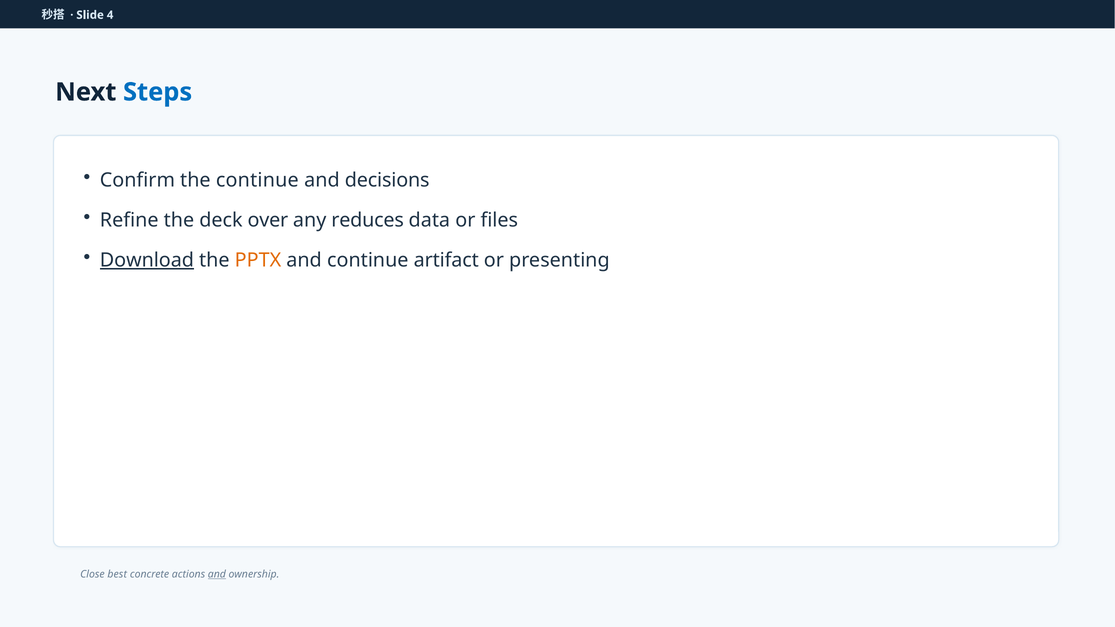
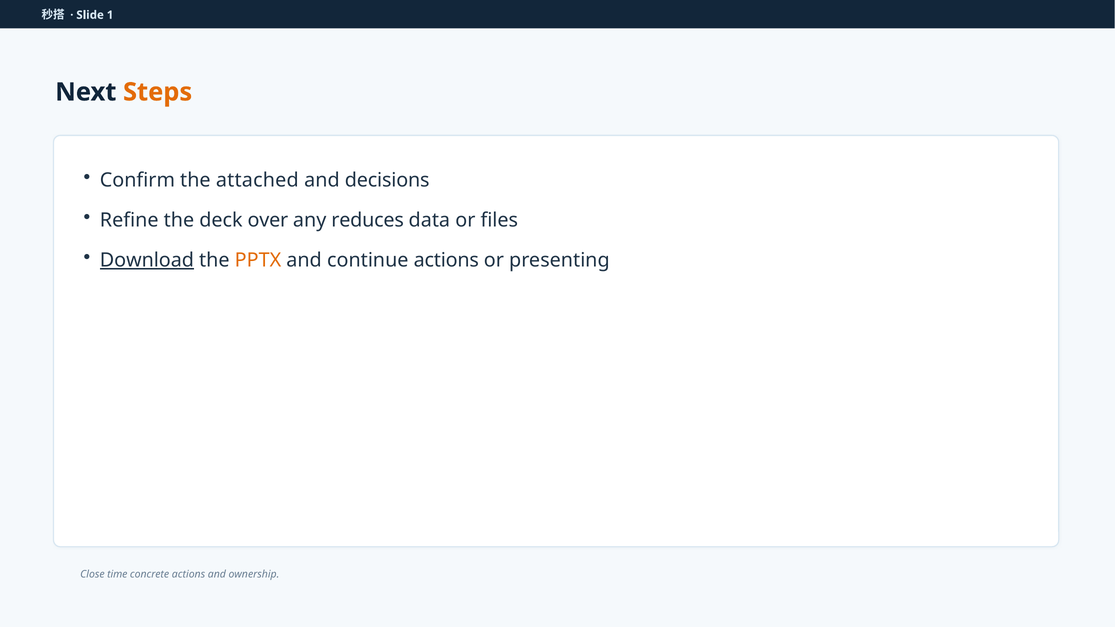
4: 4 -> 1
Steps colour: blue -> orange
the continue: continue -> attached
continue artifact: artifact -> actions
best: best -> time
and at (217, 574) underline: present -> none
